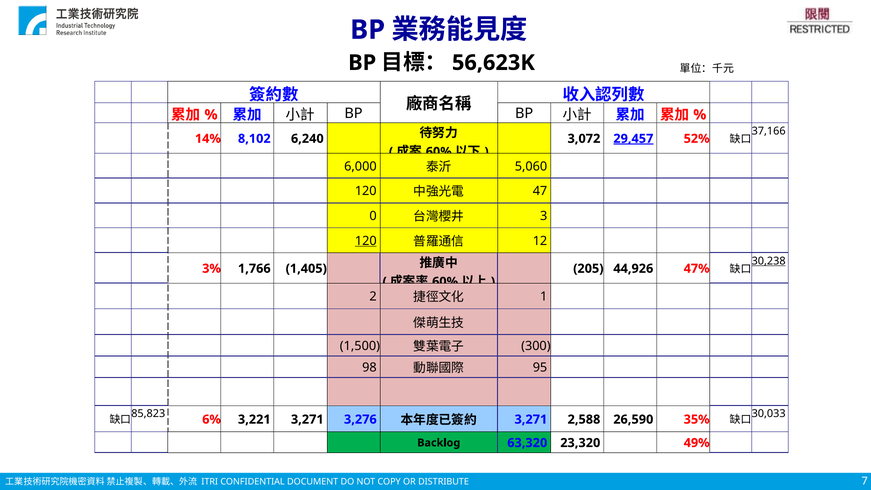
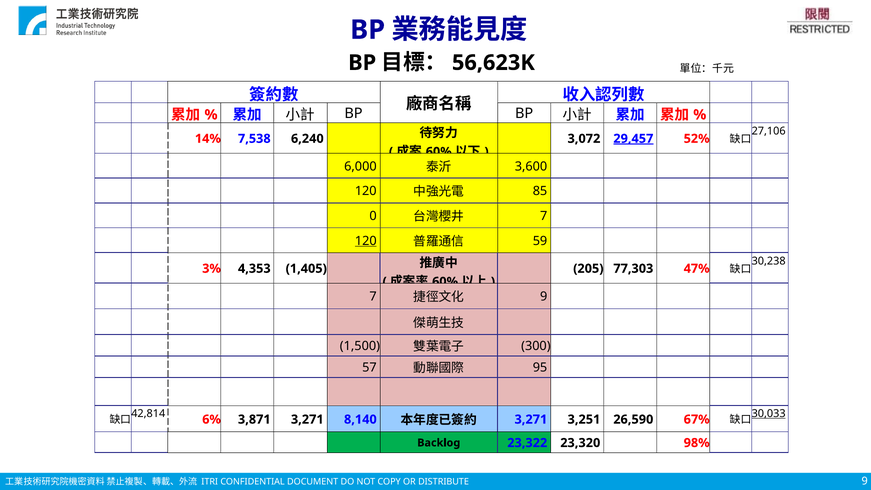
37,166: 37,166 -> 27,106
8,102: 8,102 -> 7,538
5,060: 5,060 -> 3,600
47: 47 -> 85
3 at (544, 216): 3 -> 7
12: 12 -> 59
30,238 underline: present -> none
1,766: 1,766 -> 4,353
44,926: 44,926 -> 77,303
0 2: 2 -> 7
1 at (544, 297): 1 -> 9
98: 98 -> 57
85,823: 85,823 -> 42,814
3,221: 3,221 -> 3,871
3,276: 3,276 -> 8,140
2,588: 2,588 -> 3,251
35%: 35% -> 67%
30,033 underline: none -> present
63,320: 63,320 -> 23,322
49%: 49% -> 98%
7 at (865, 481): 7 -> 9
